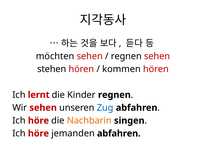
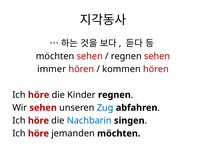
stehen: stehen -> immer
lernt at (39, 95): lernt -> höre
Nachbarin colour: orange -> blue
jemanden abfahren: abfahren -> möchten
